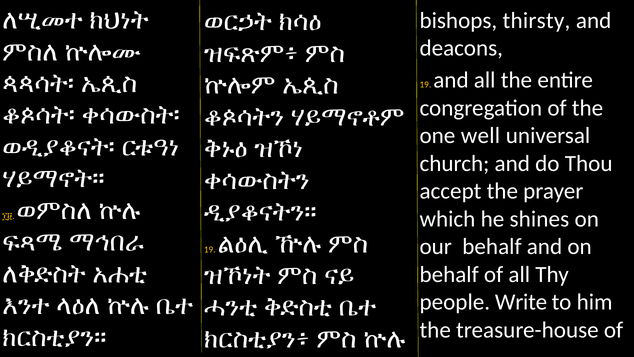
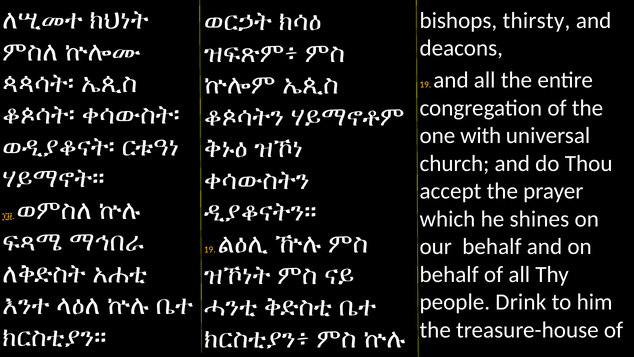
well: well -> with
Write: Write -> Drink
